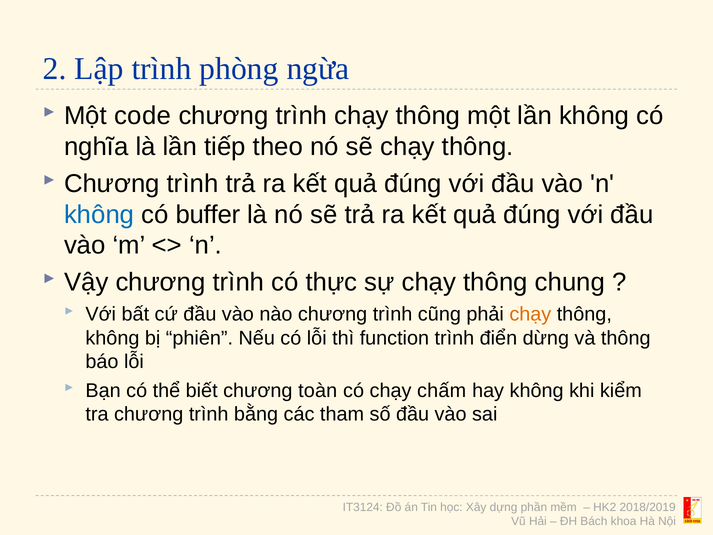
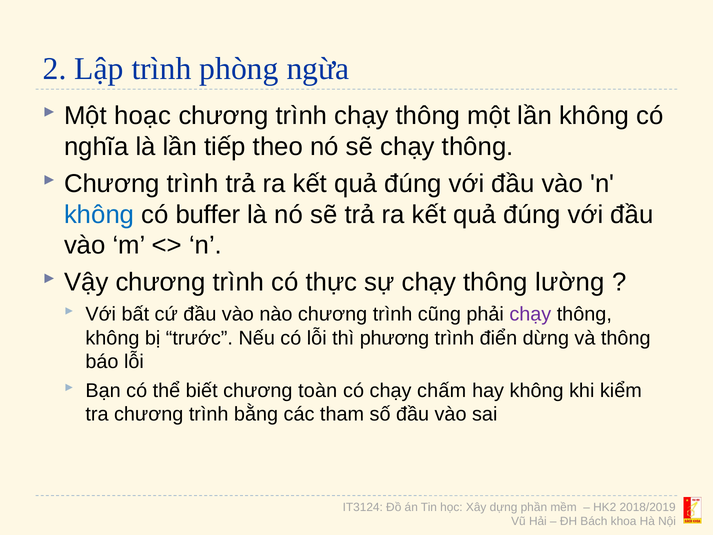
code: code -> hoạc
chung: chung -> lường
chạy at (530, 314) colour: orange -> purple
phiên: phiên -> trước
function: function -> phương
